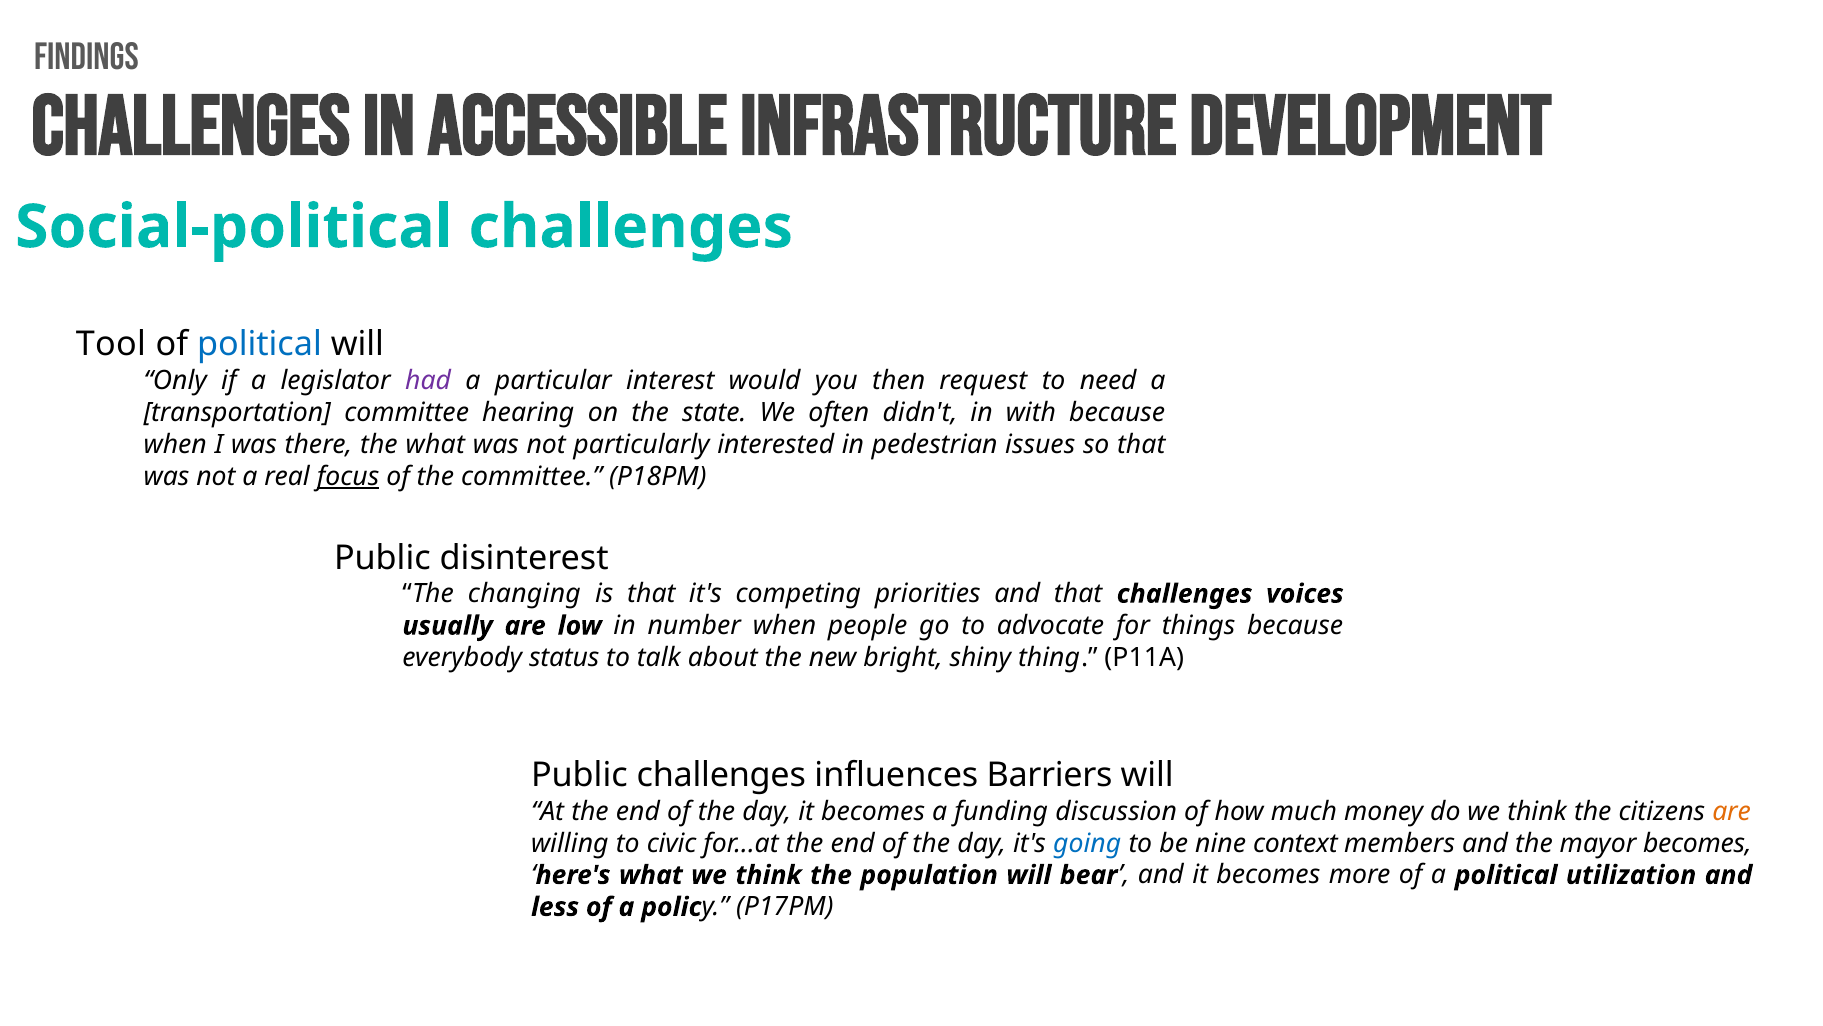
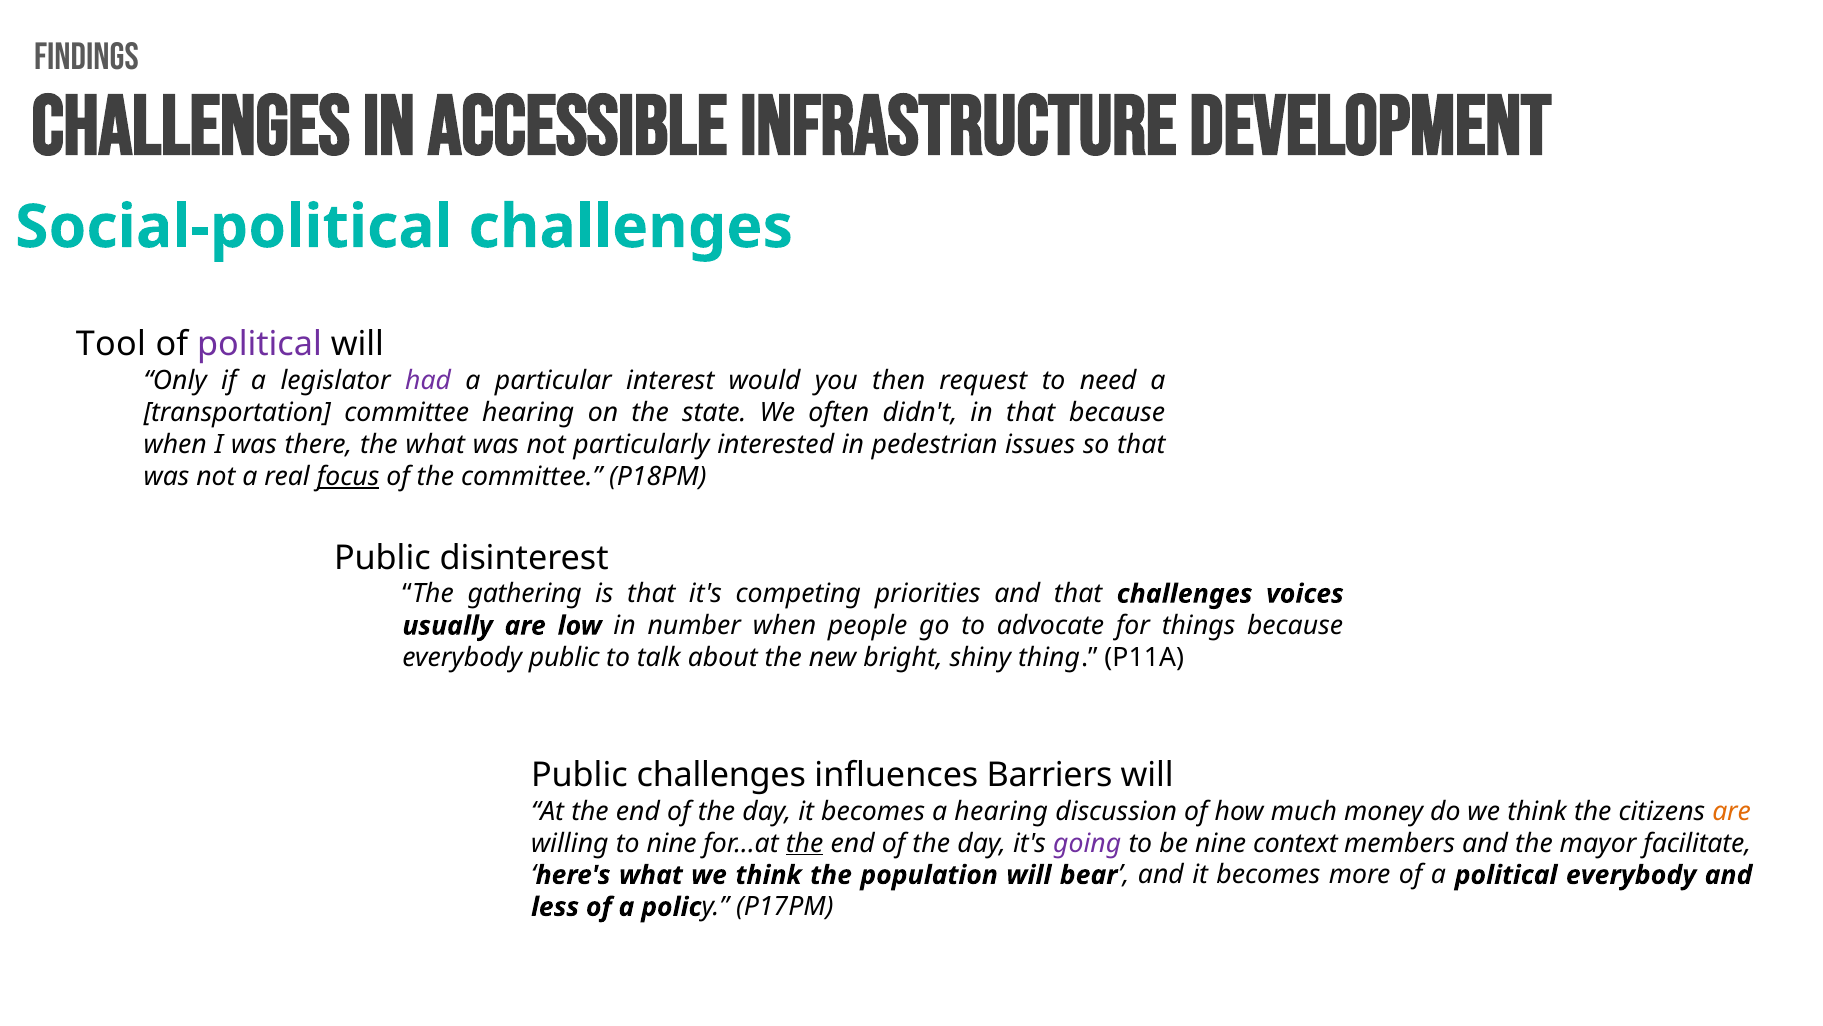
political at (259, 344) colour: blue -> purple
in with: with -> that
changing: changing -> gathering
everybody status: status -> public
a funding: funding -> hearing
to civic: civic -> nine
the at (805, 843) underline: none -> present
going colour: blue -> purple
mayor becomes: becomes -> facilitate
political utilization: utilization -> everybody
